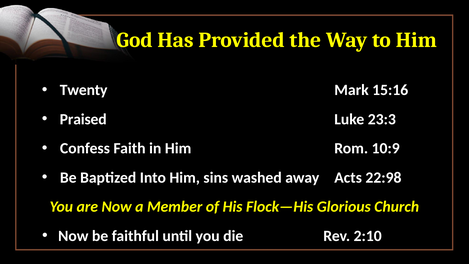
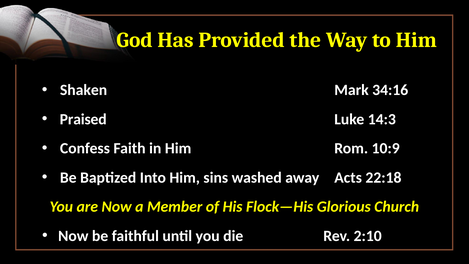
Twenty: Twenty -> Shaken
15:16: 15:16 -> 34:16
23:3: 23:3 -> 14:3
22:98: 22:98 -> 22:18
